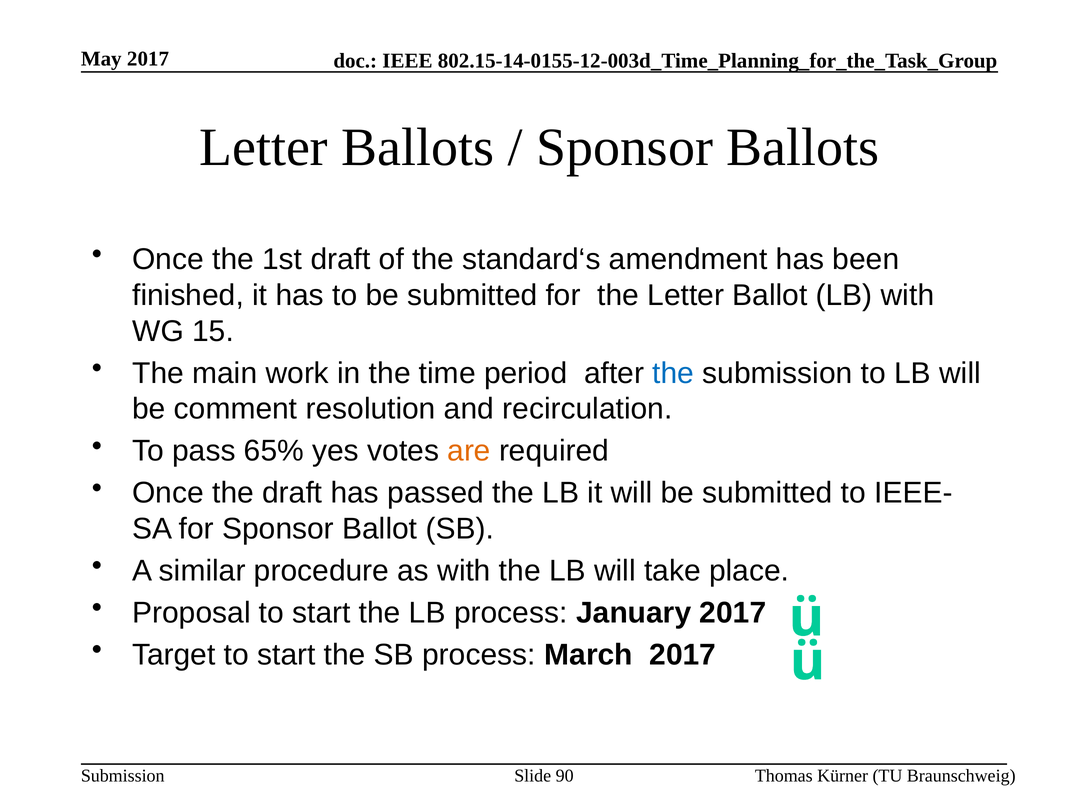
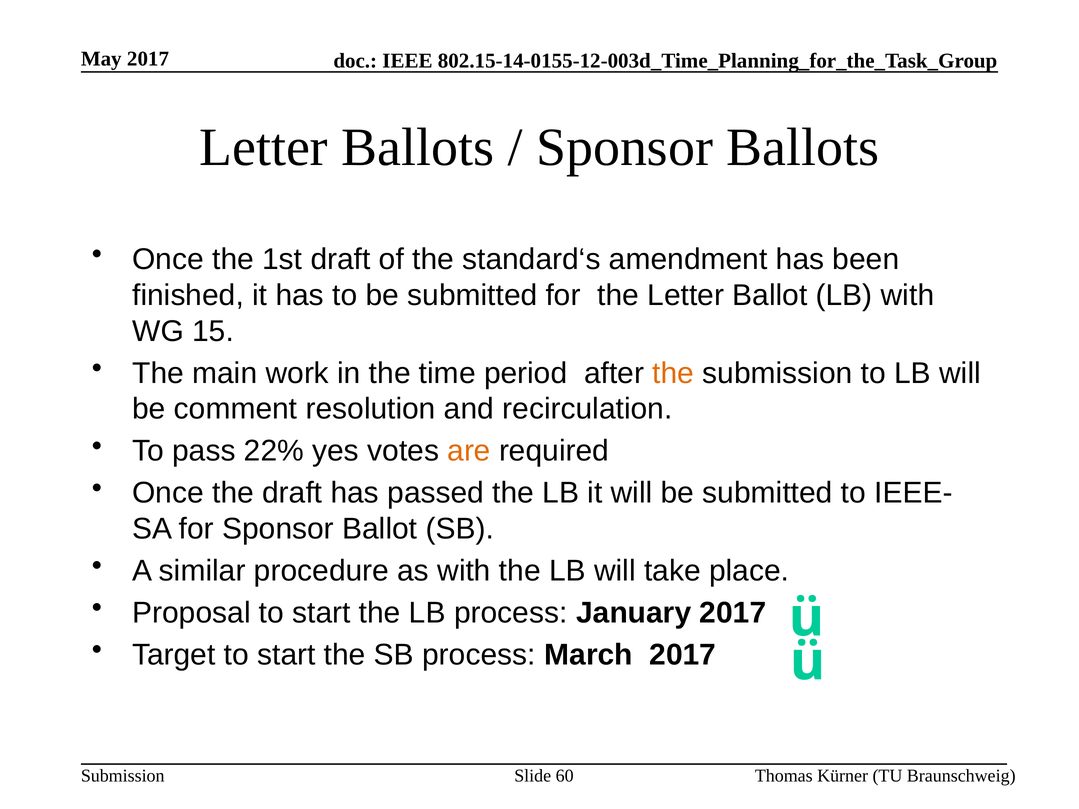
the at (673, 373) colour: blue -> orange
65%: 65% -> 22%
90: 90 -> 60
